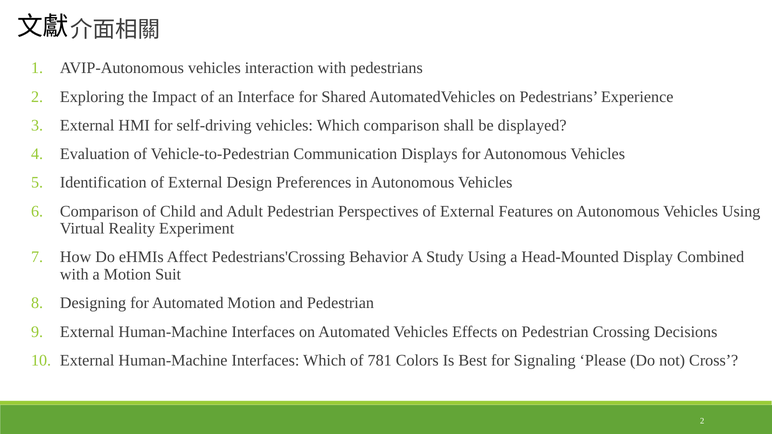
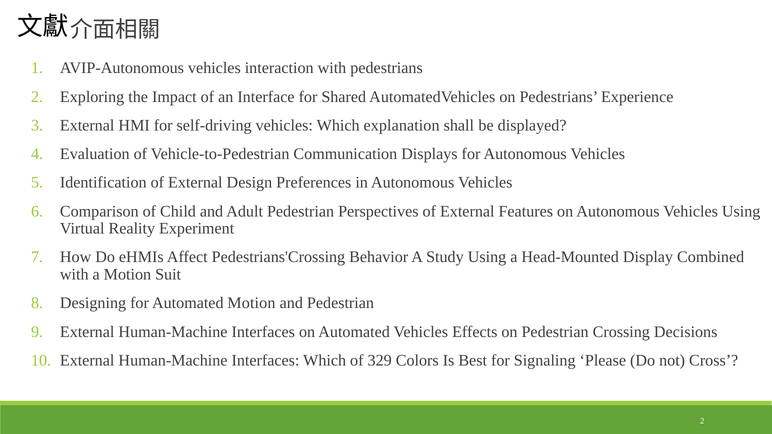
Which comparison: comparison -> explanation
781: 781 -> 329
